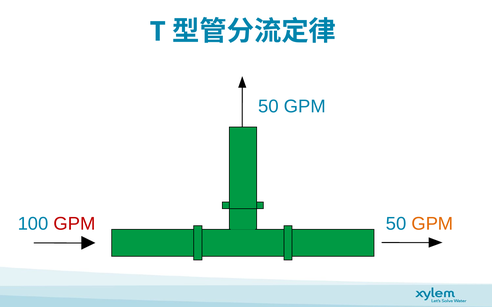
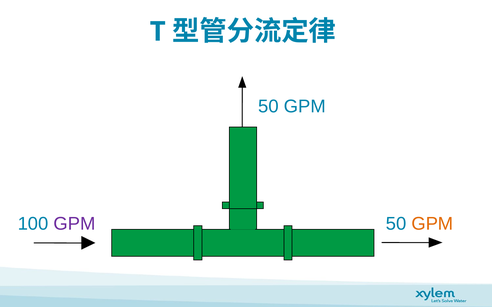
GPM at (75, 224) colour: red -> purple
